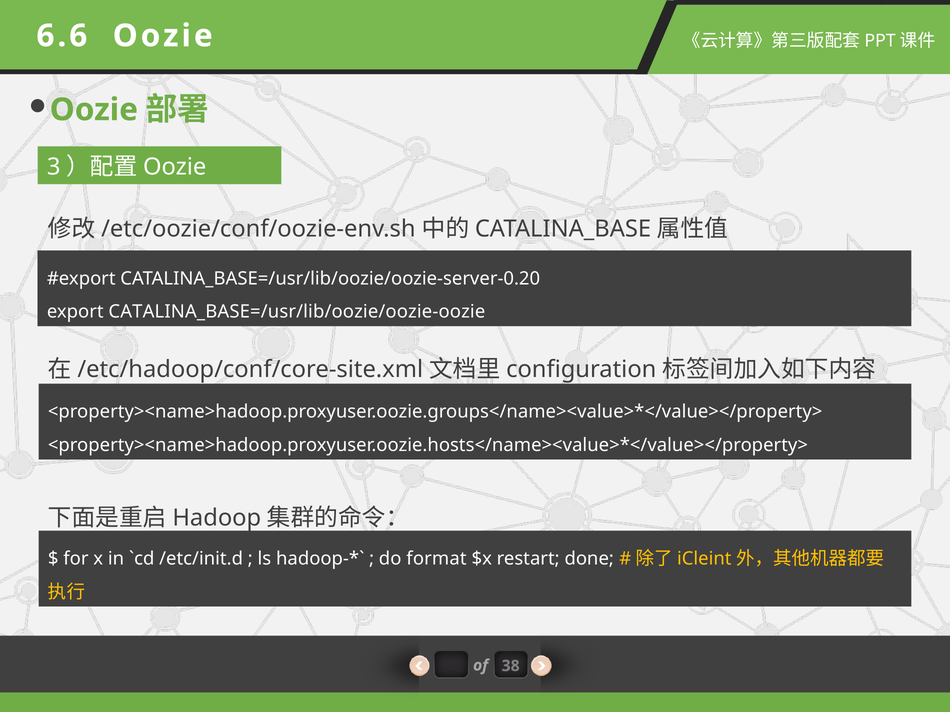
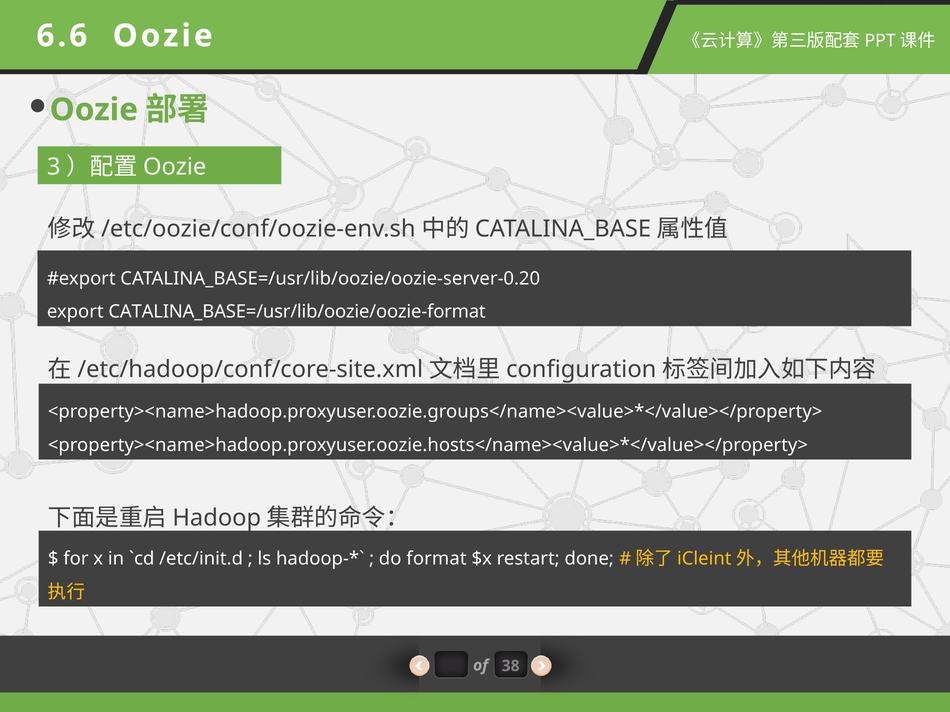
CATALINA_BASE=/usr/lib/oozie/oozie-oozie: CATALINA_BASE=/usr/lib/oozie/oozie-oozie -> CATALINA_BASE=/usr/lib/oozie/oozie-format
